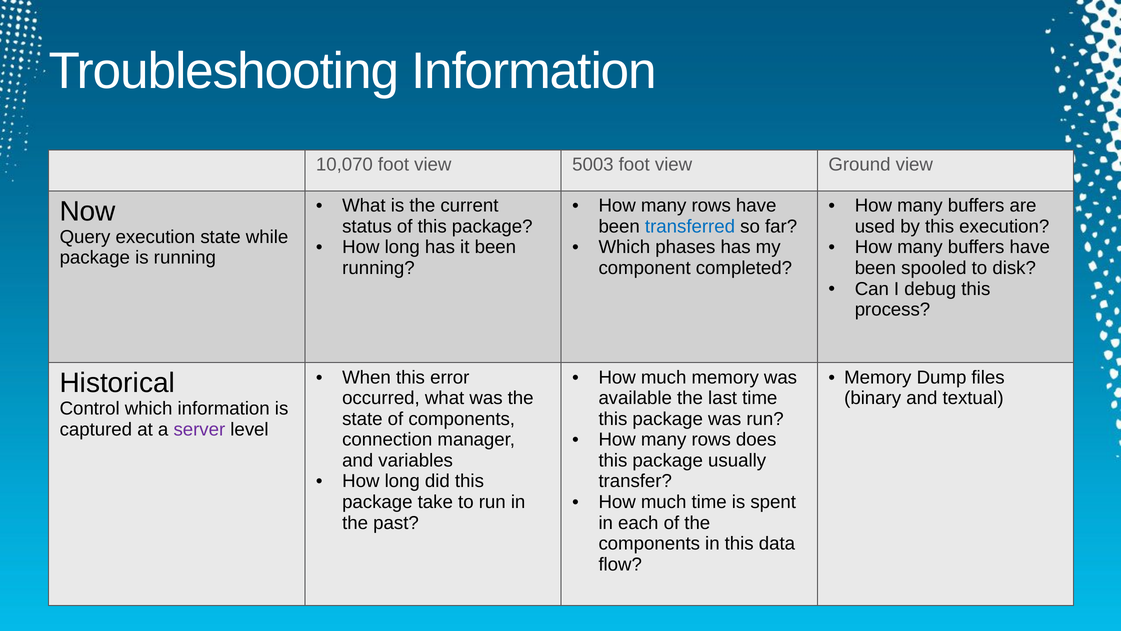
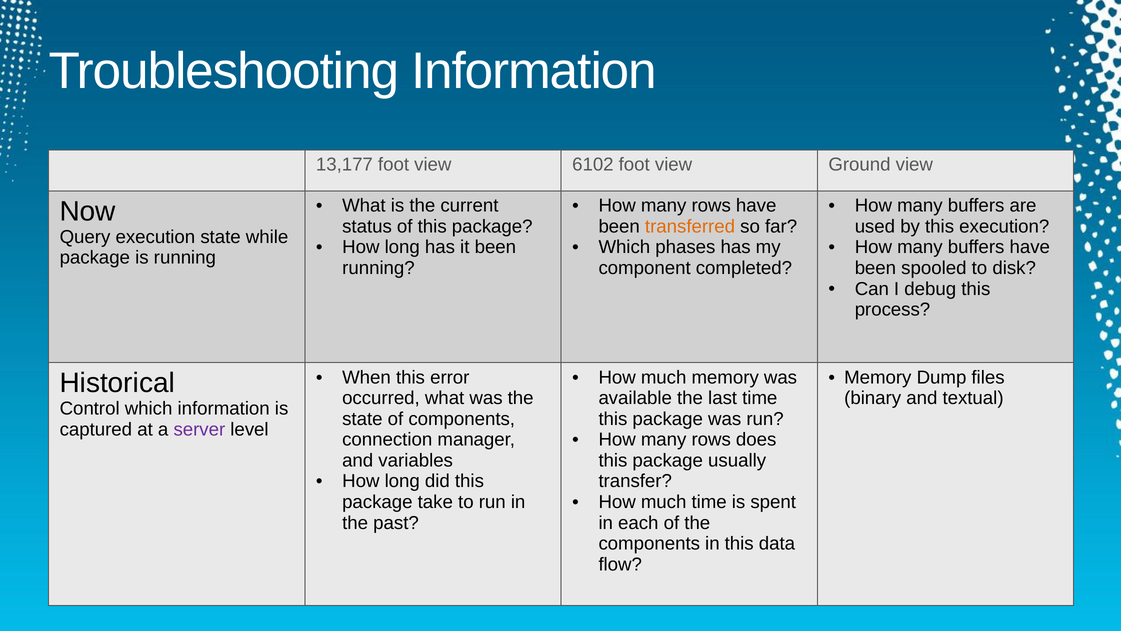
10,070: 10,070 -> 13,177
5003: 5003 -> 6102
transferred colour: blue -> orange
